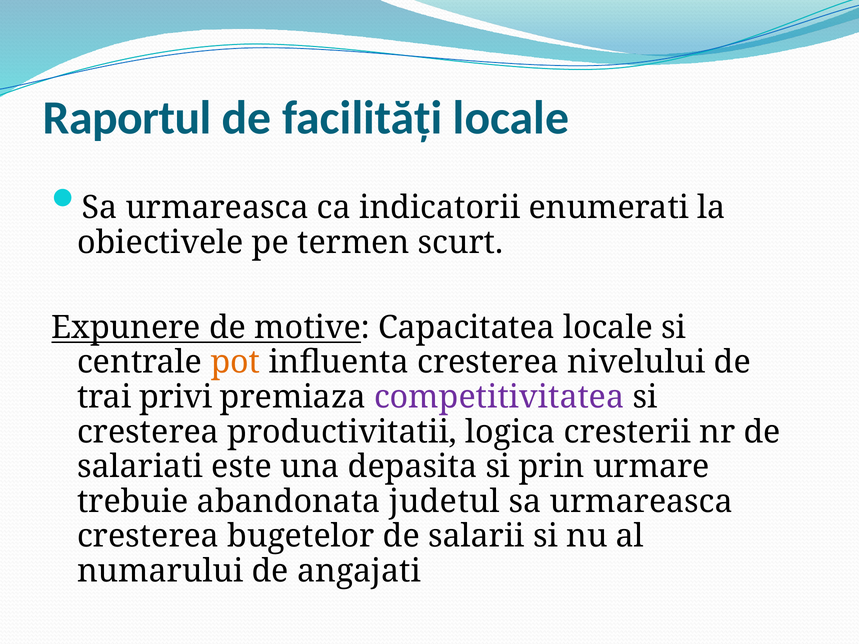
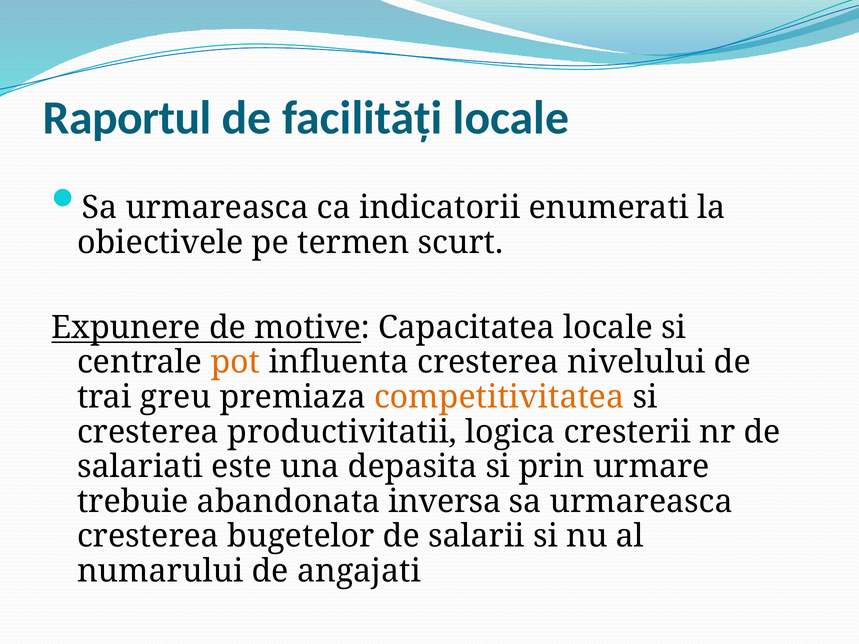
privi: privi -> greu
competitivitatea colour: purple -> orange
judetul: judetul -> inversa
